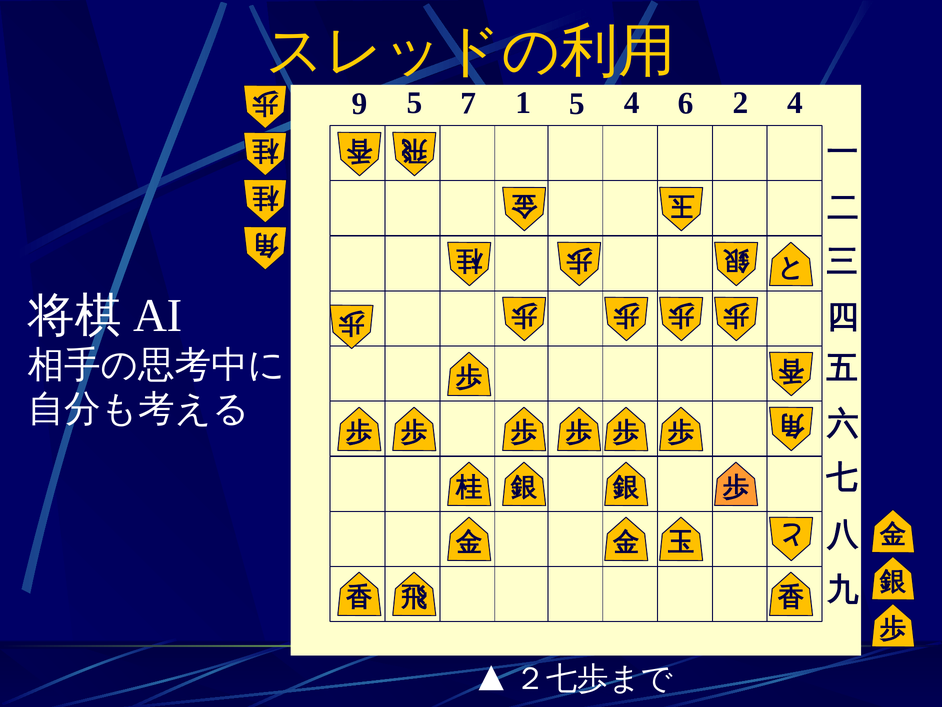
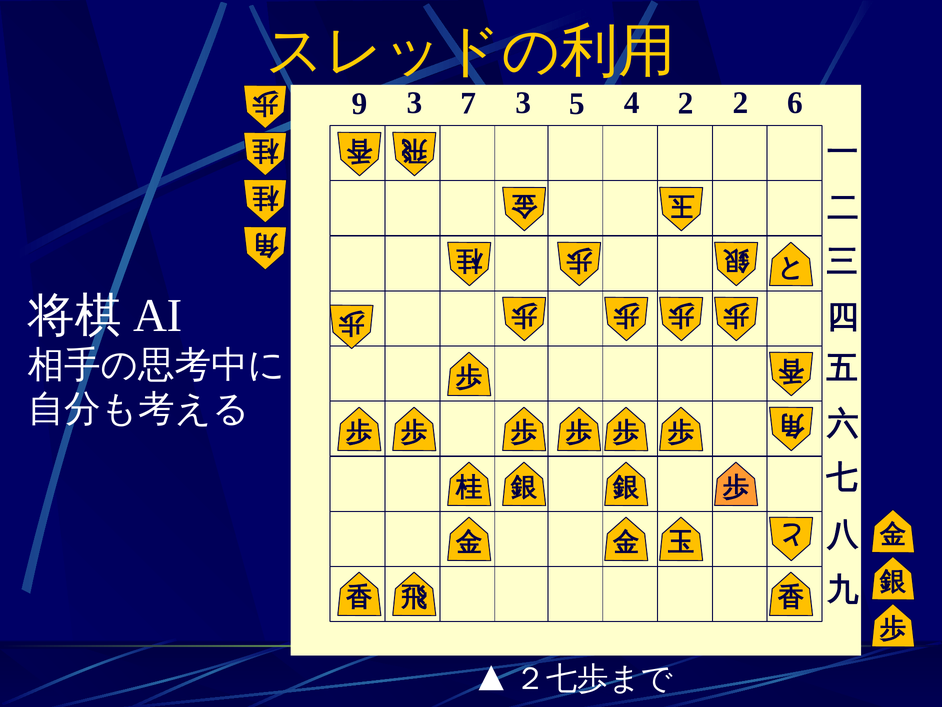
9 5: 5 -> 3
7 1: 1 -> 3
4 6: 6 -> 2
2 4: 4 -> 6
